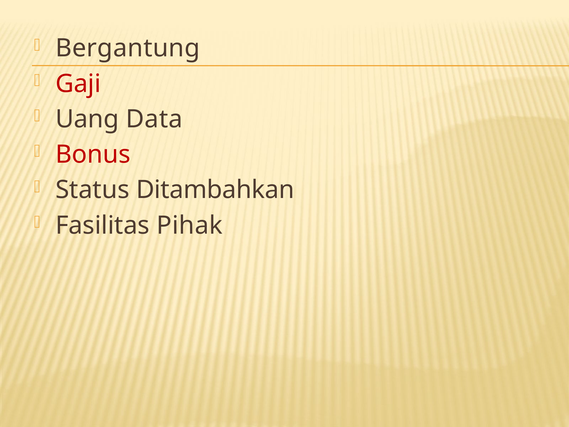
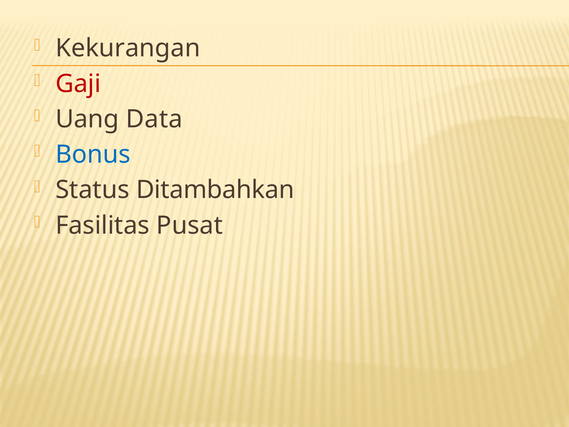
Bergantung: Bergantung -> Kekurangan
Bonus colour: red -> blue
Pihak: Pihak -> Pusat
